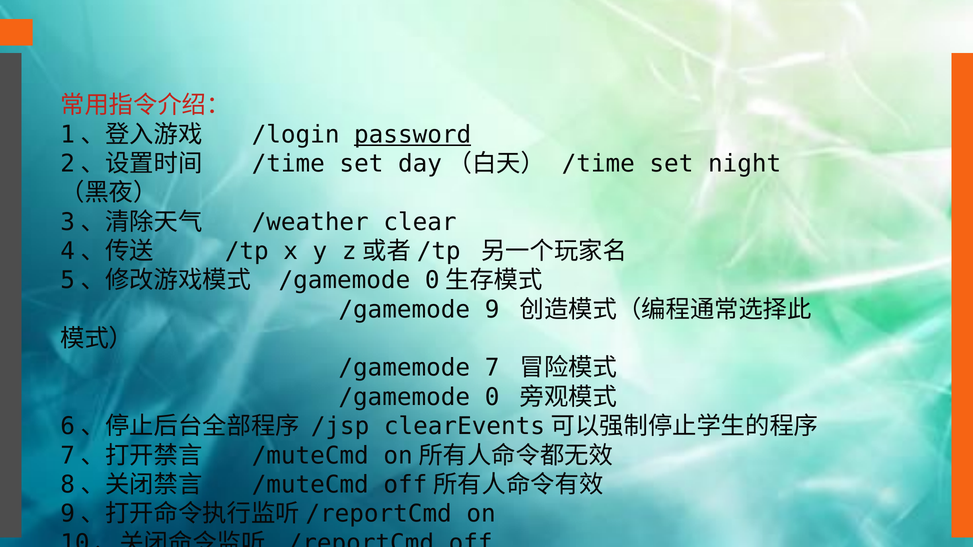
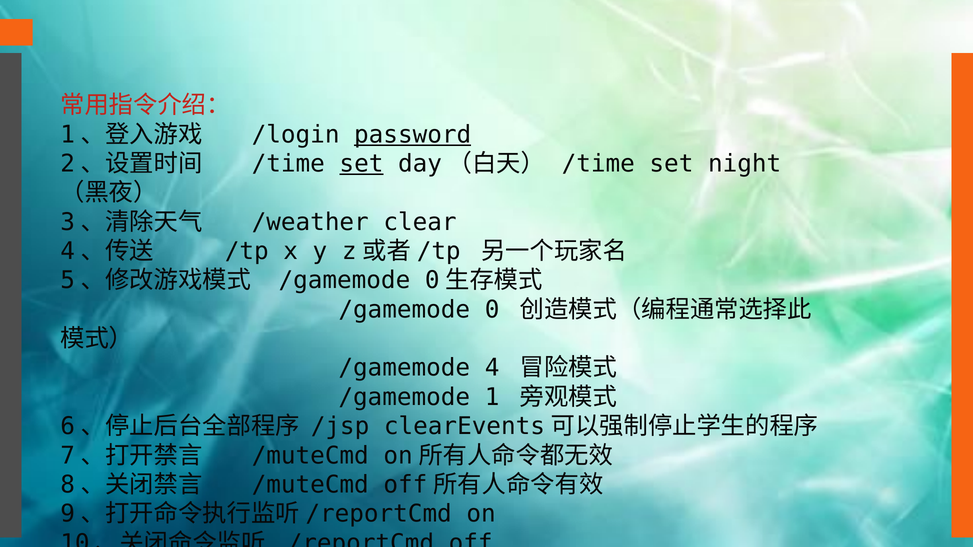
set at (361, 164) underline: none -> present
9: 9 -> 0
7: 7 -> 4
0: 0 -> 1
